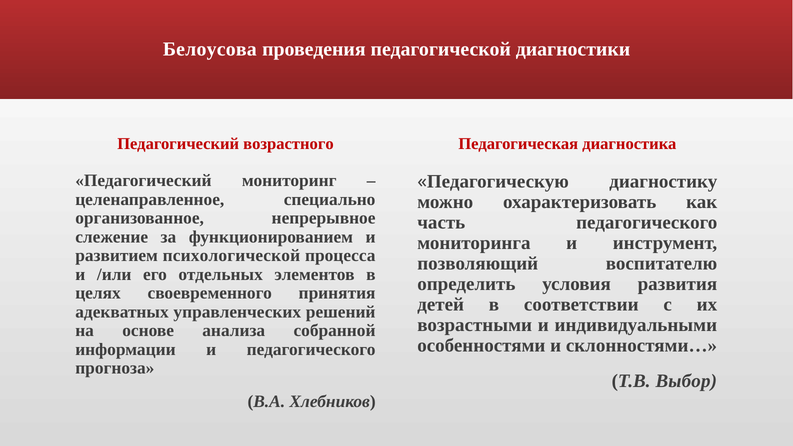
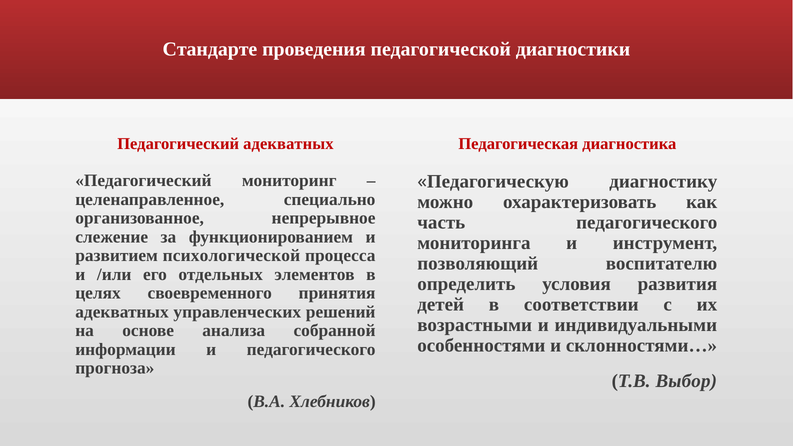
Белоусова: Белоусова -> Стандарте
Педагогический возрастного: возрастного -> адекватных
